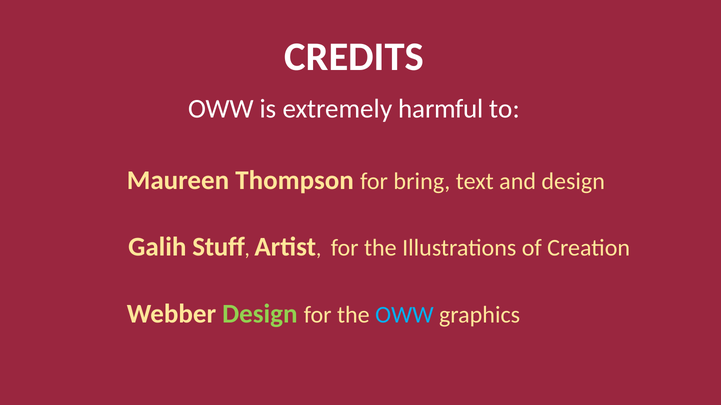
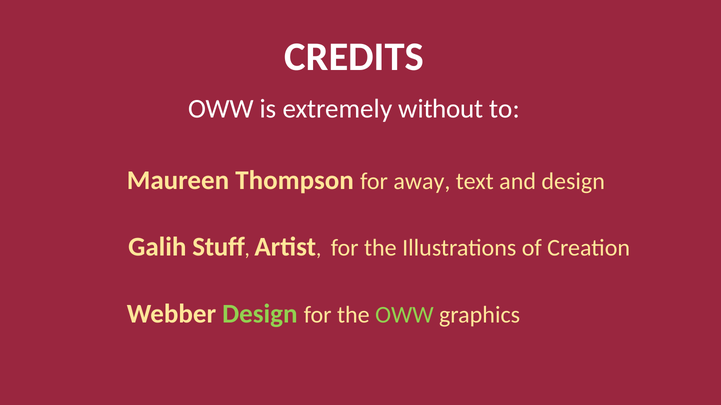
harmful: harmful -> without
bring: bring -> away
OWW at (404, 315) colour: light blue -> light green
